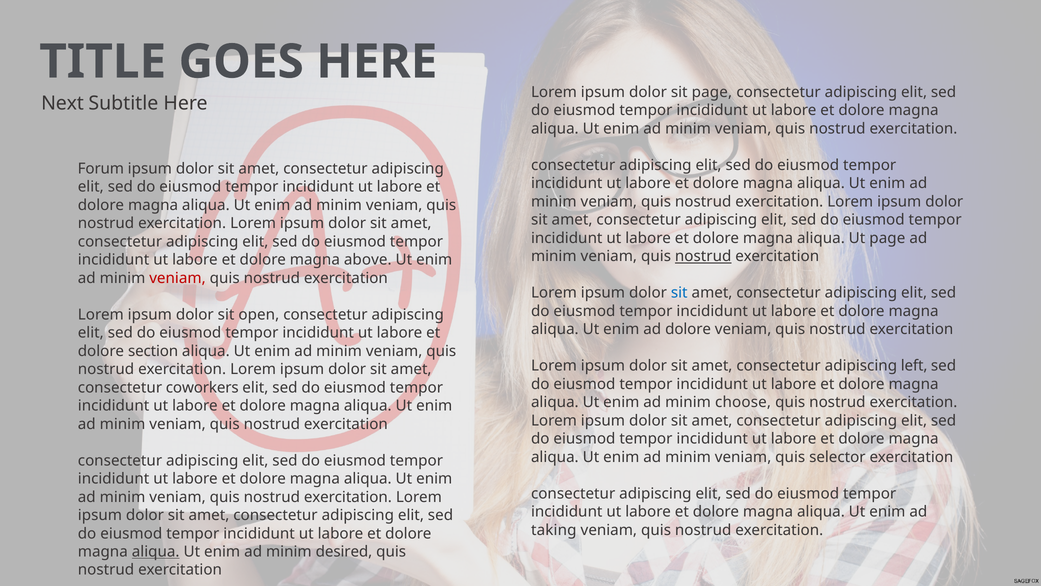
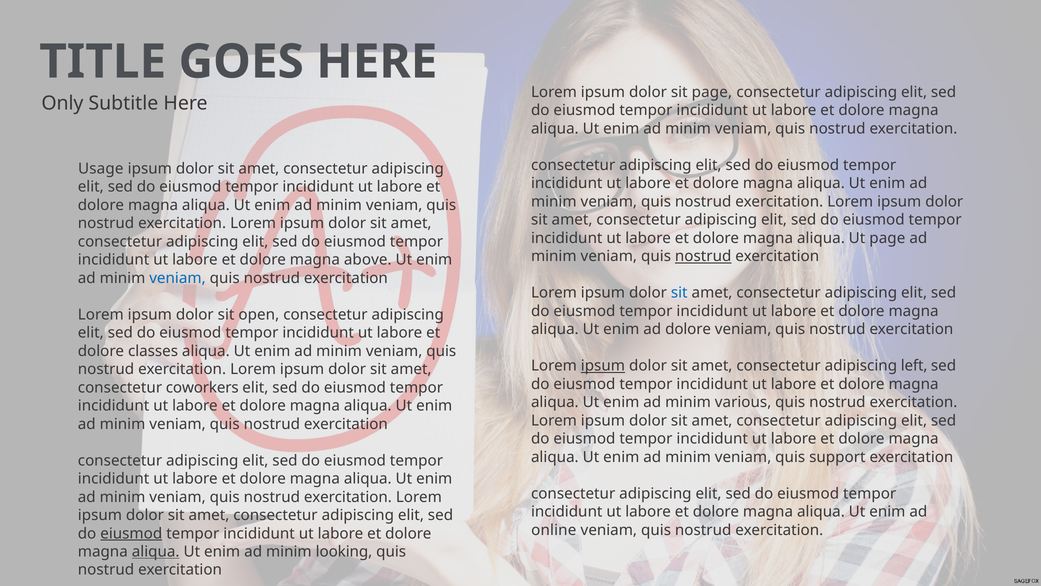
Next: Next -> Only
Forum: Forum -> Usage
veniam at (177, 278) colour: red -> blue
section: section -> classes
ipsum at (603, 366) underline: none -> present
choose: choose -> various
selector: selector -> support
taking: taking -> online
eiusmod at (131, 533) underline: none -> present
desired: desired -> looking
